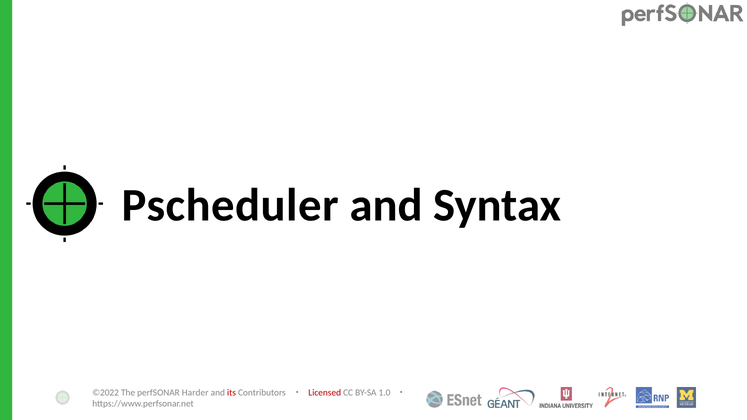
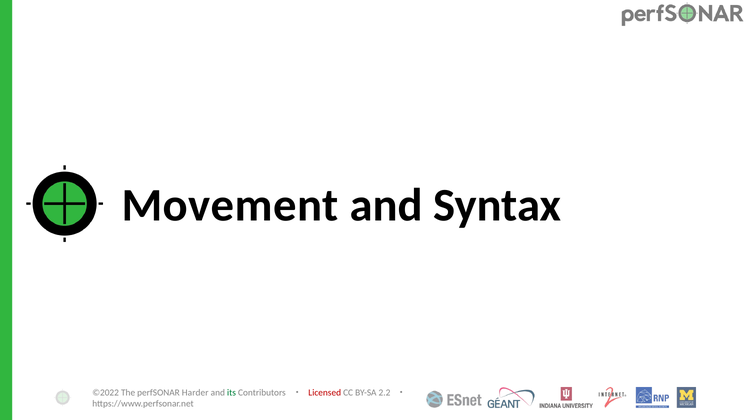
Pscheduler: Pscheduler -> Movement
its colour: red -> green
1.0: 1.0 -> 2.2
